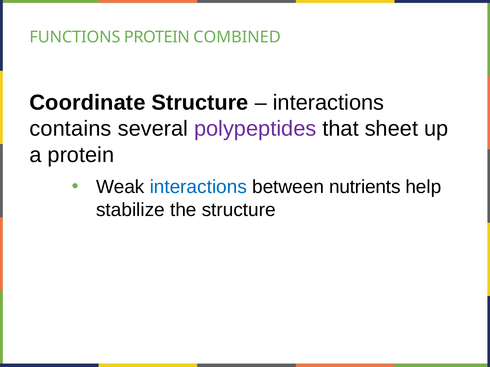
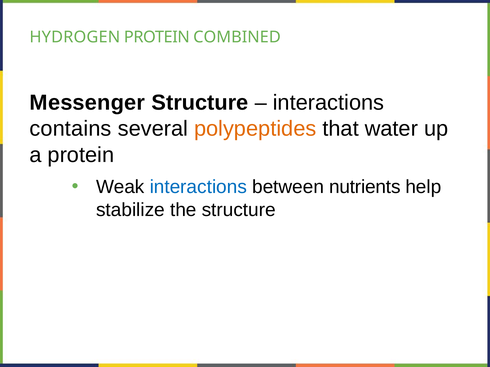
FUNCTIONS: FUNCTIONS -> HYDROGEN
Coordinate: Coordinate -> Messenger
polypeptides colour: purple -> orange
sheet: sheet -> water
